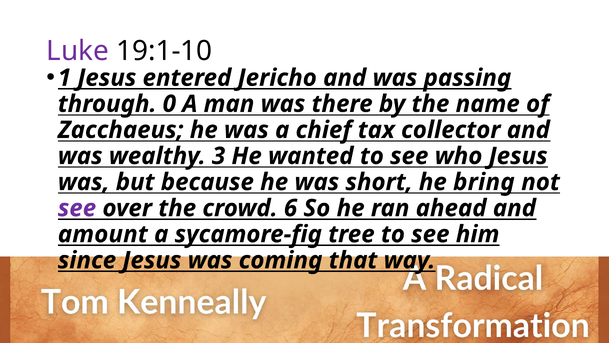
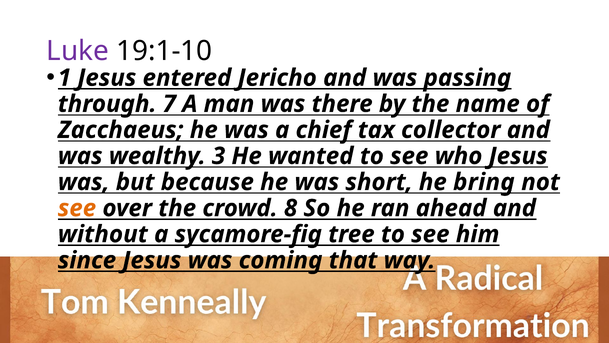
0: 0 -> 7
see at (77, 208) colour: purple -> orange
6: 6 -> 8
amount: amount -> without
